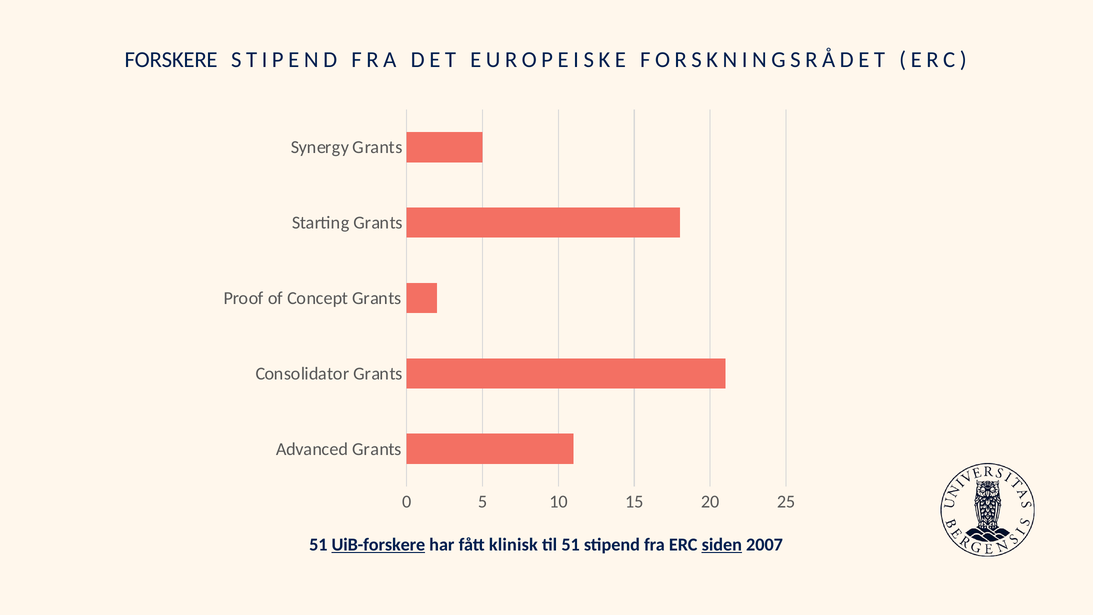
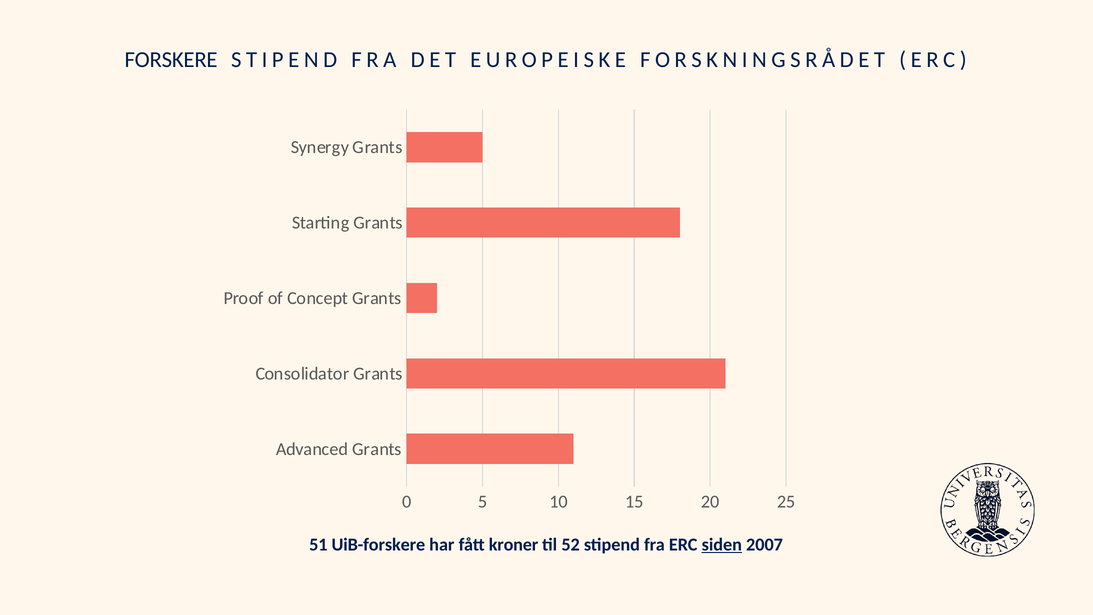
UiB-forskere underline: present -> none
klinisk: klinisk -> kroner
til 51: 51 -> 52
